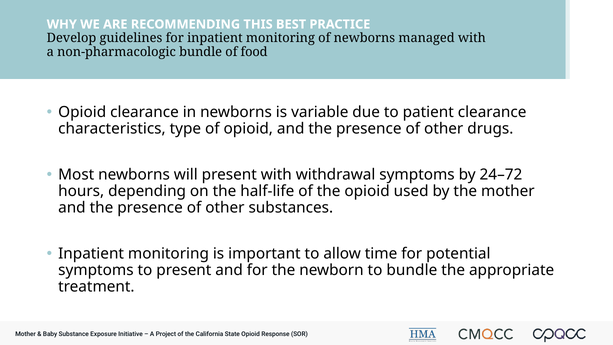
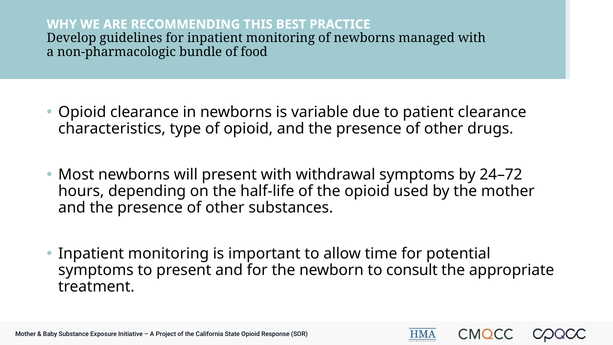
to bundle: bundle -> consult
